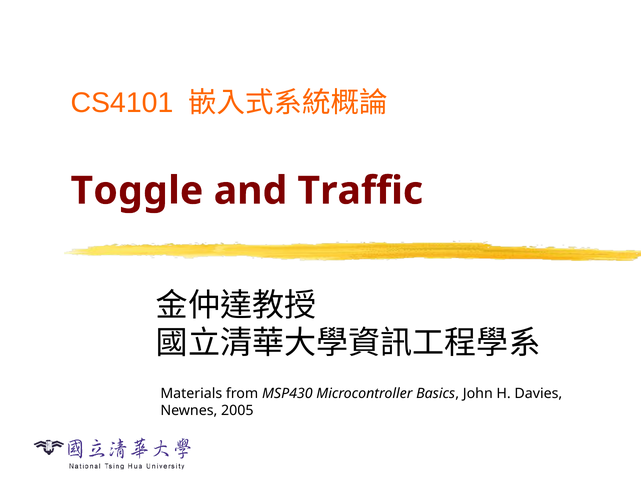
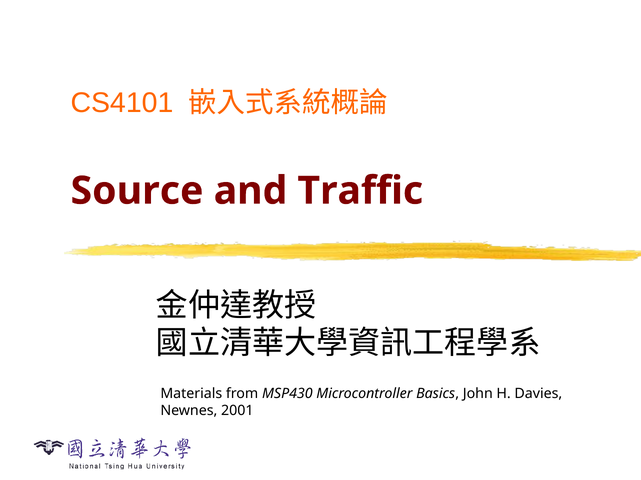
Toggle: Toggle -> Source
2005: 2005 -> 2001
